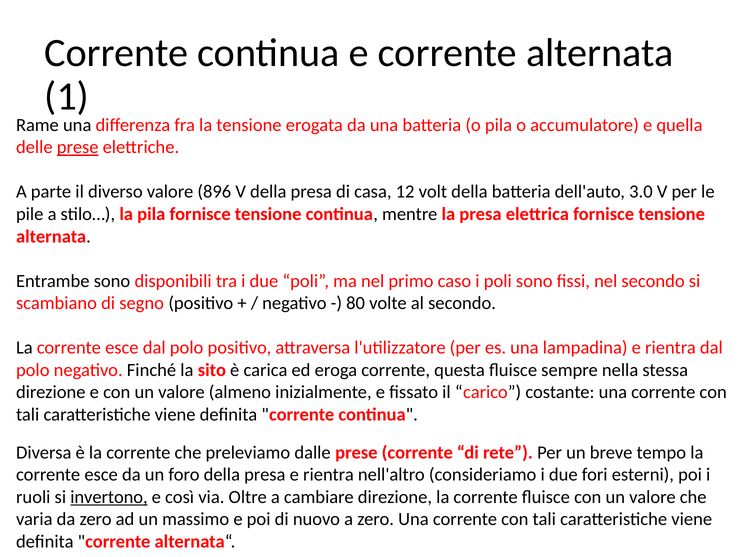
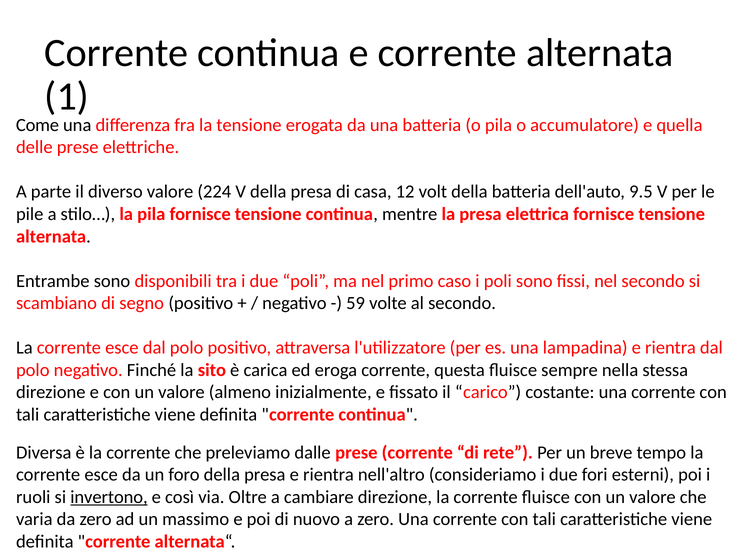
Rame: Rame -> Come
prese at (78, 147) underline: present -> none
896: 896 -> 224
3.0: 3.0 -> 9.5
80: 80 -> 59
